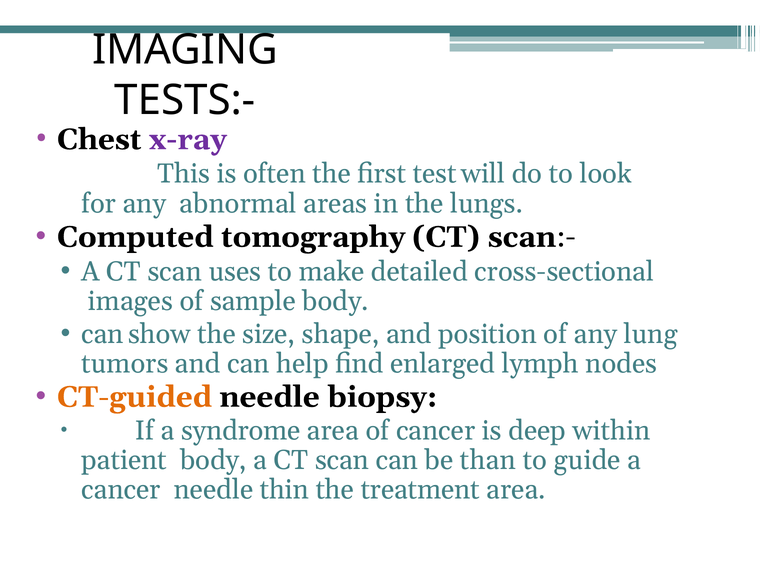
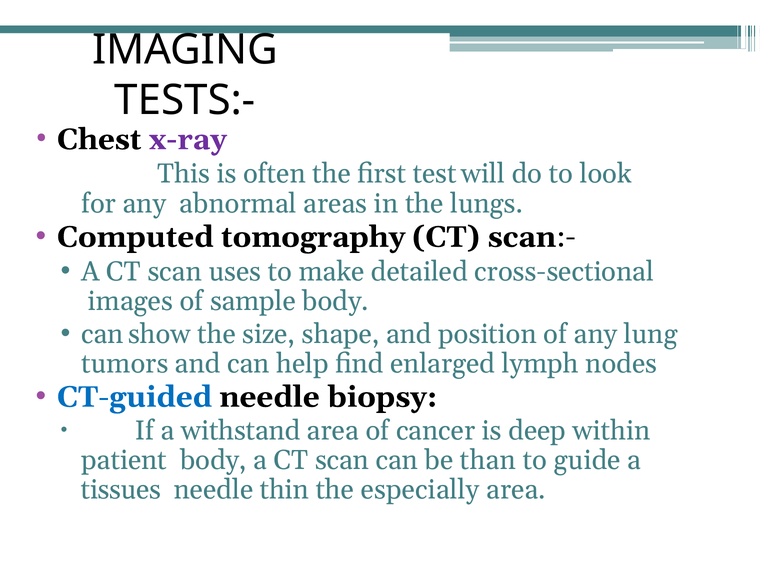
CT-guided colour: orange -> blue
syndrome: syndrome -> withstand
cancer at (121, 490): cancer -> tissues
treatment: treatment -> especially
